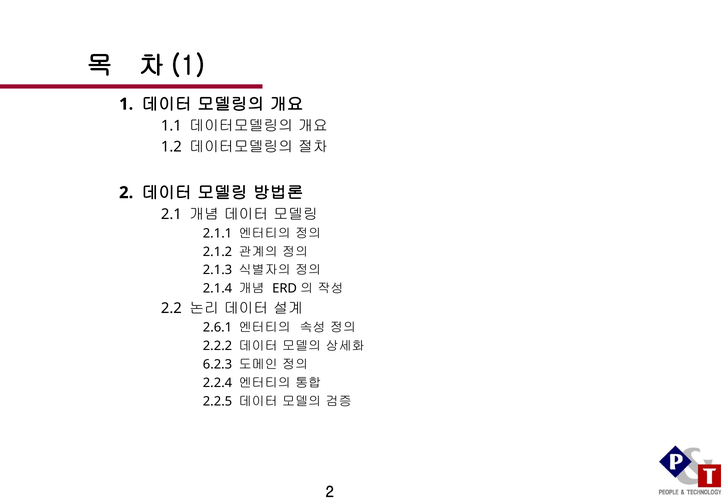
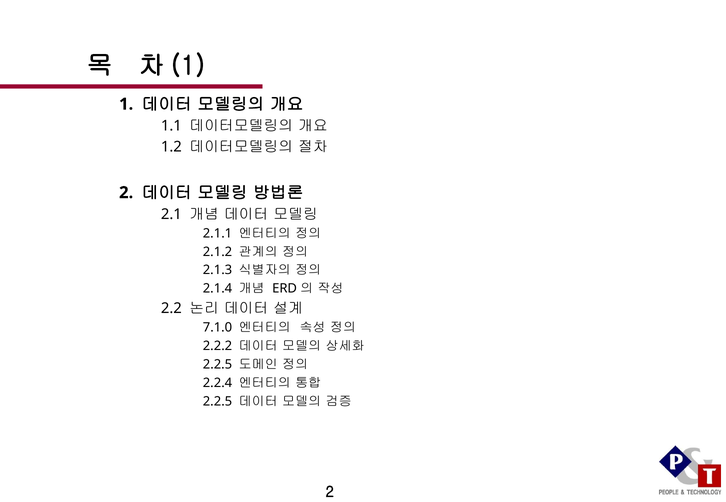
2.6.1: 2.6.1 -> 7.1.0
6.2.3 at (218, 365): 6.2.3 -> 2.2.5
